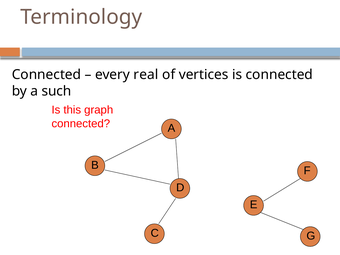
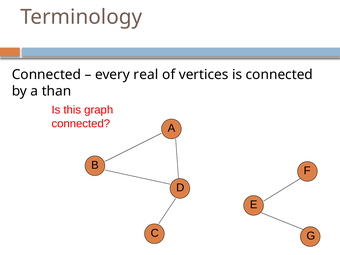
such: such -> than
